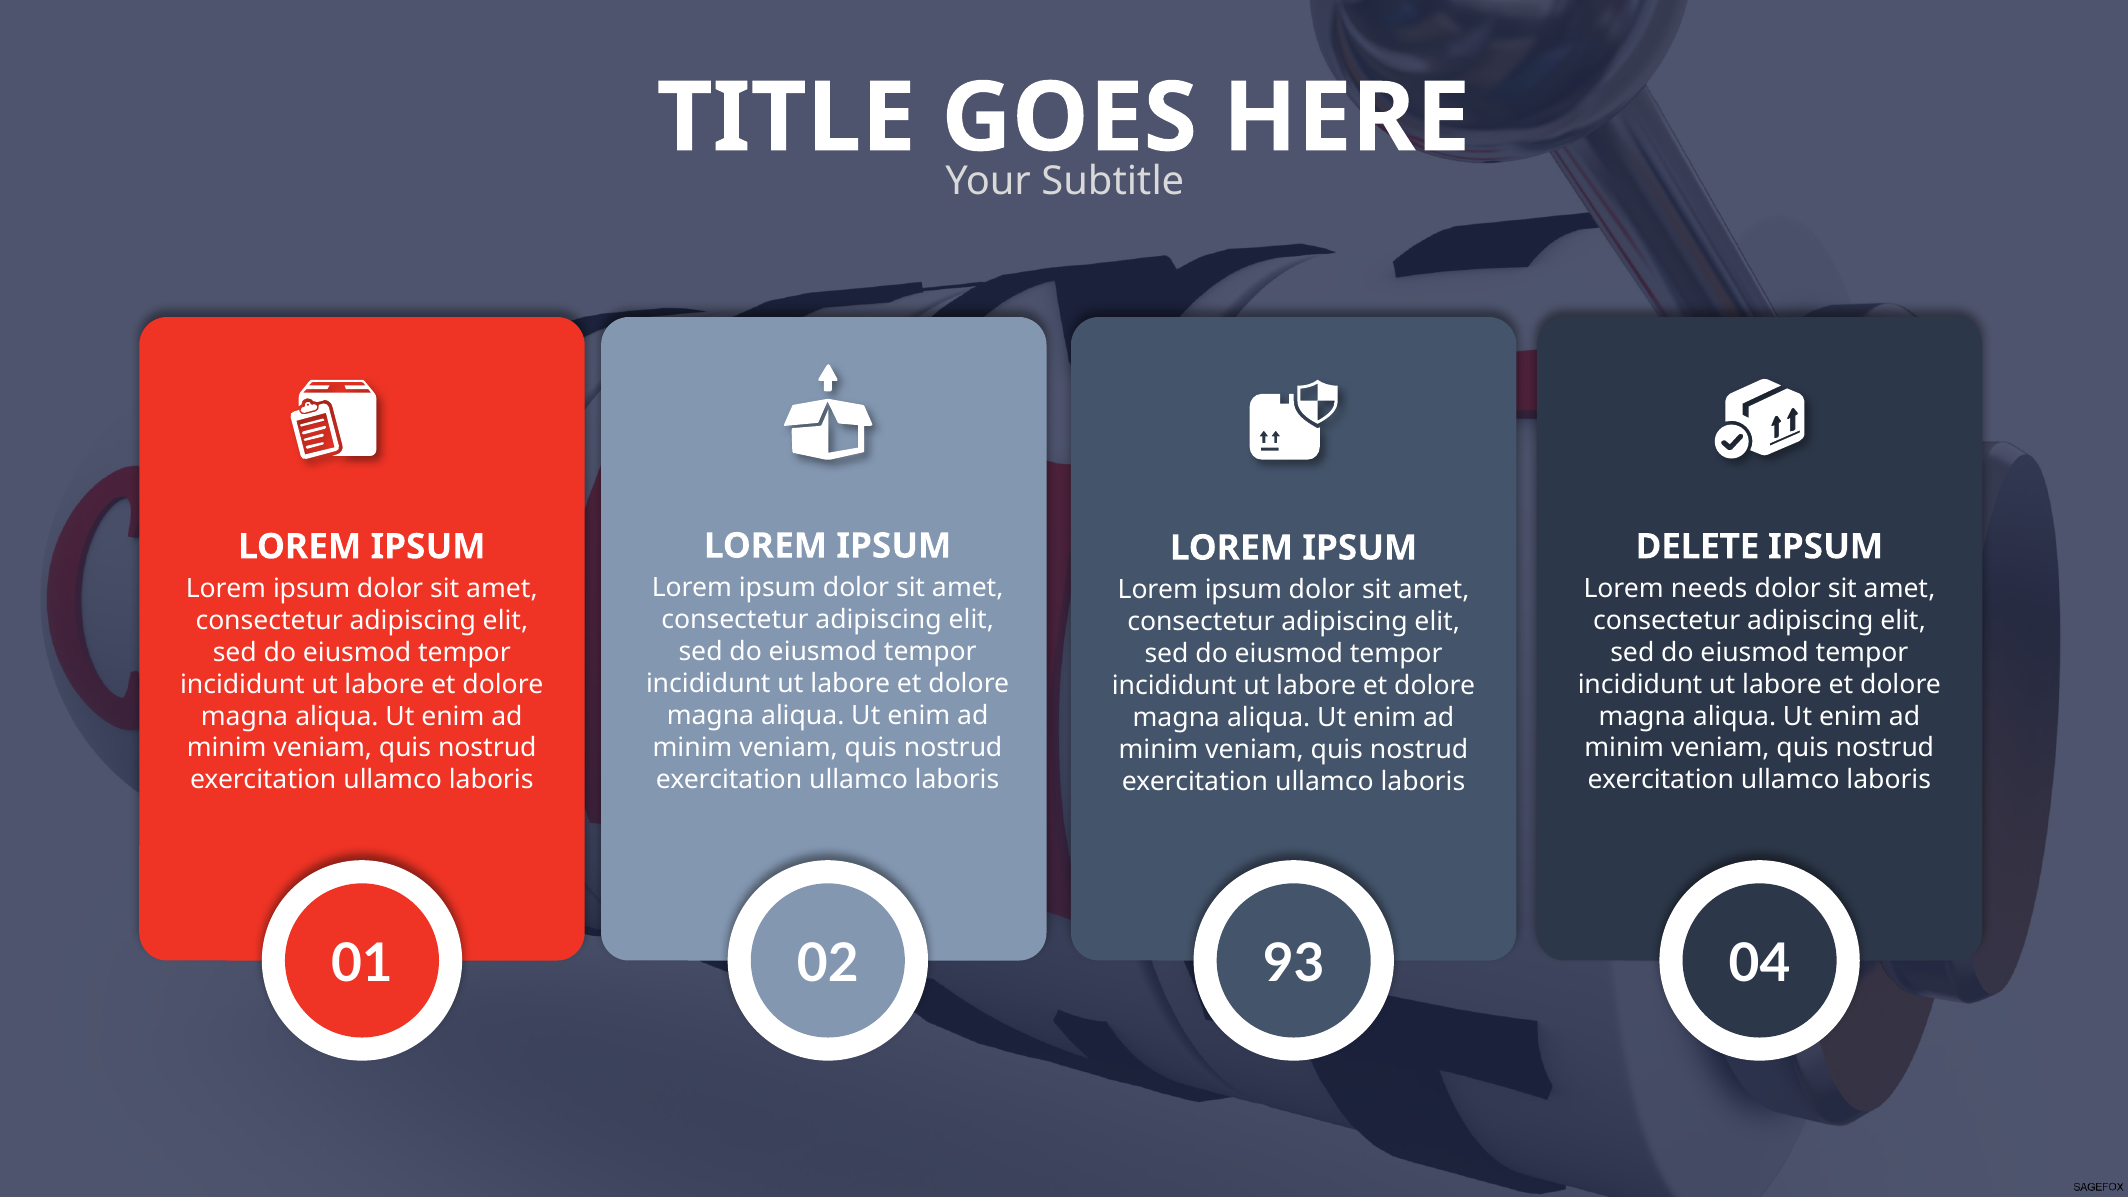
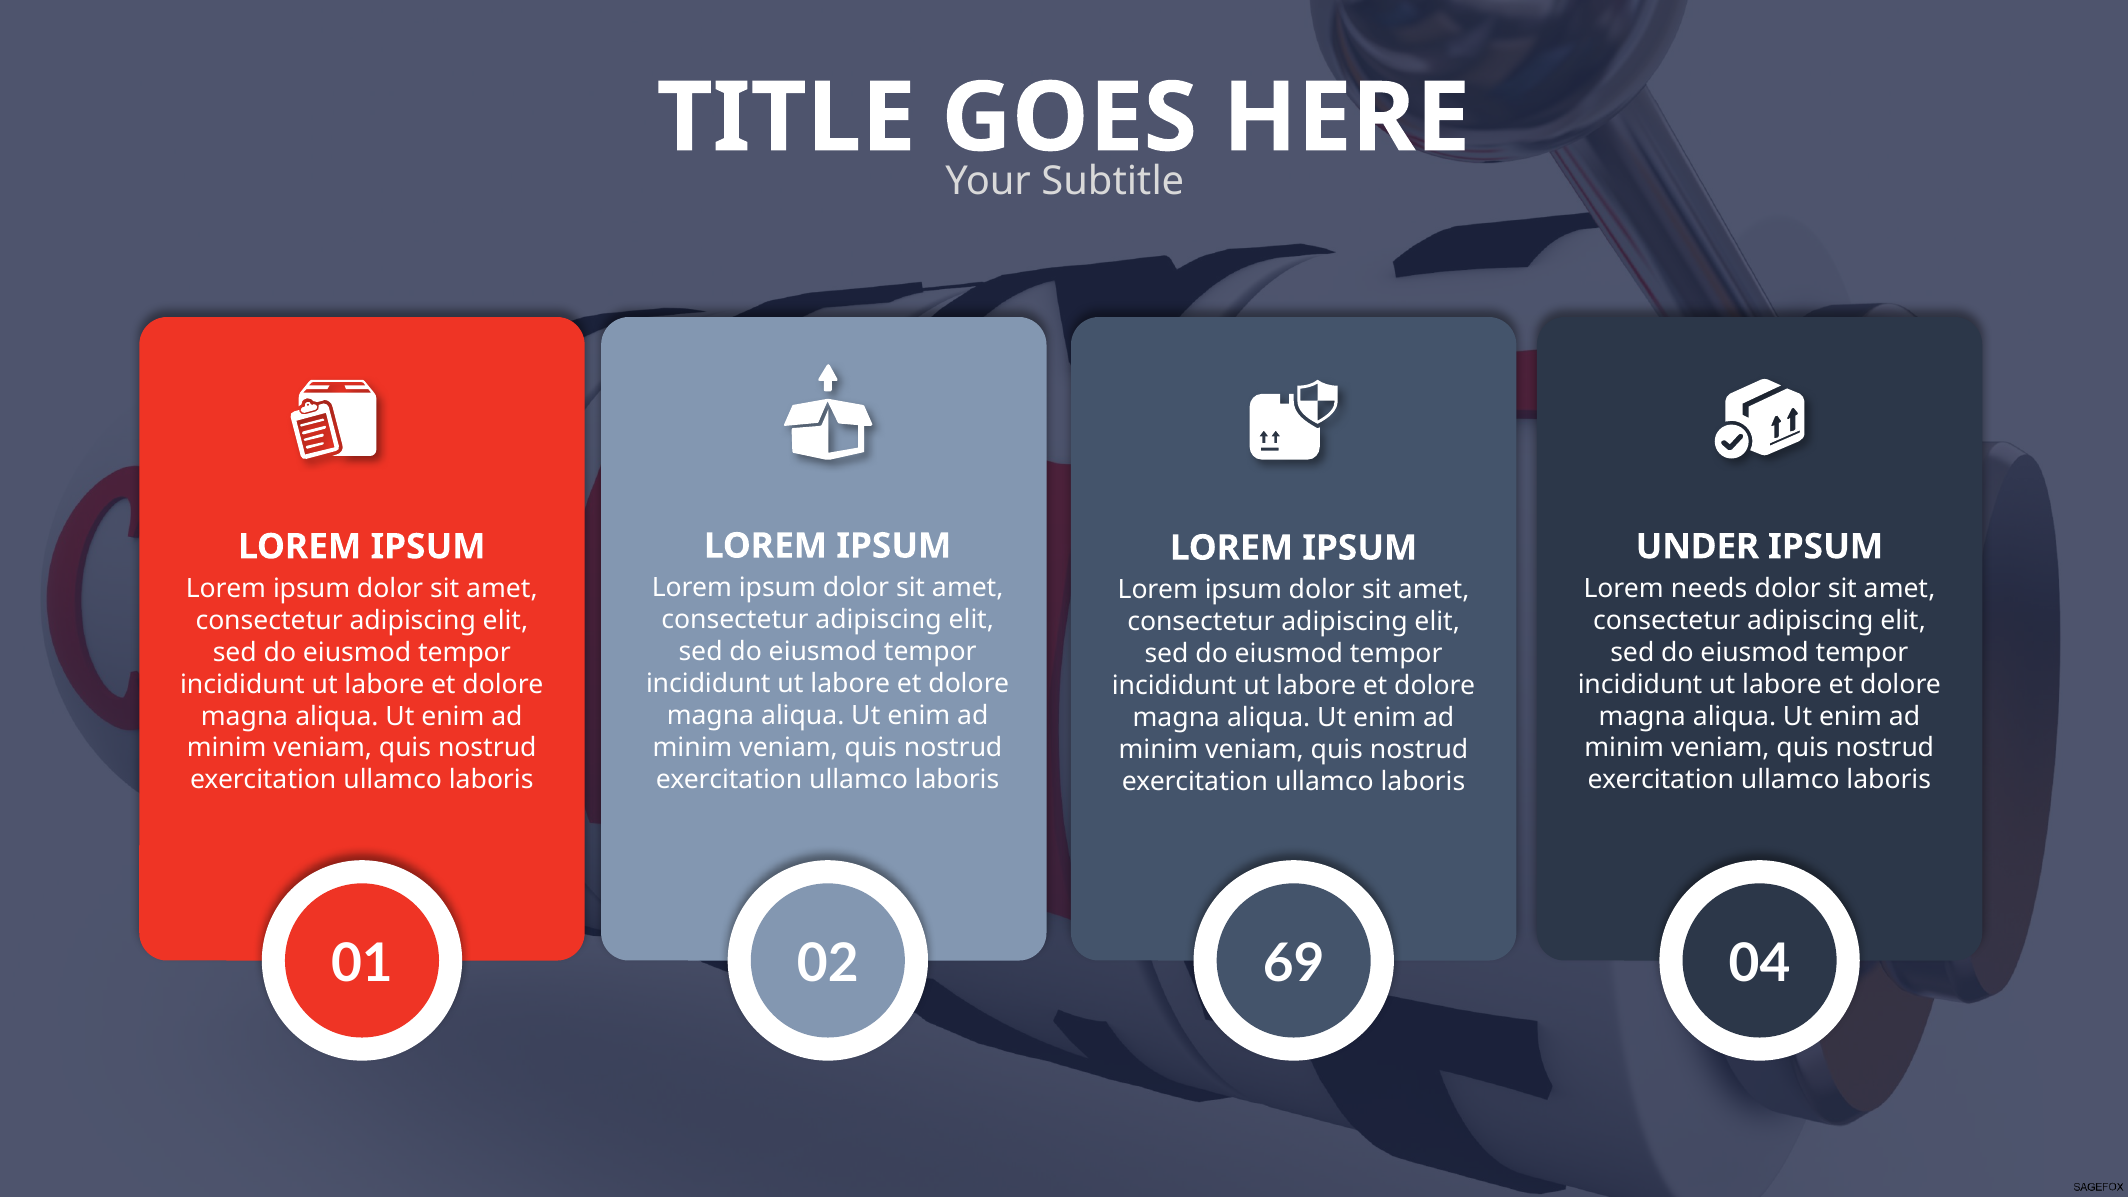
DELETE: DELETE -> UNDER
93: 93 -> 69
